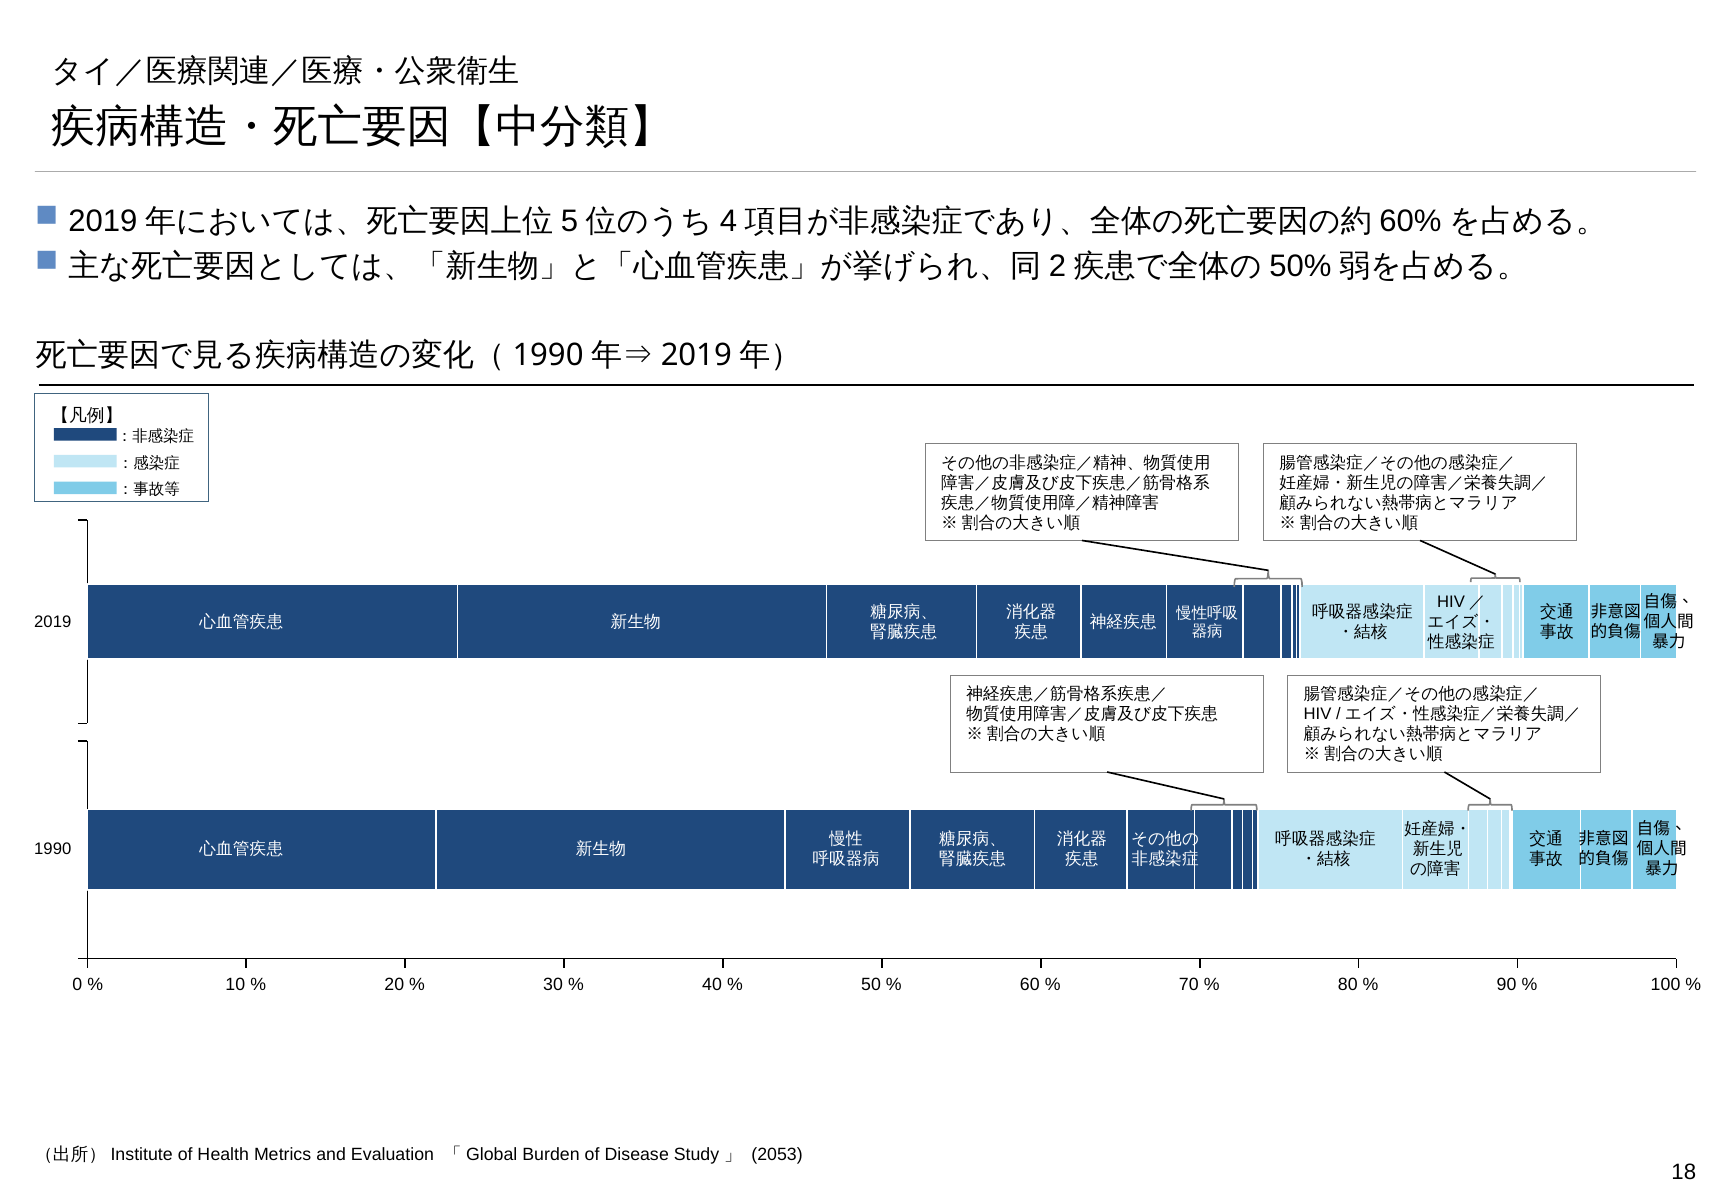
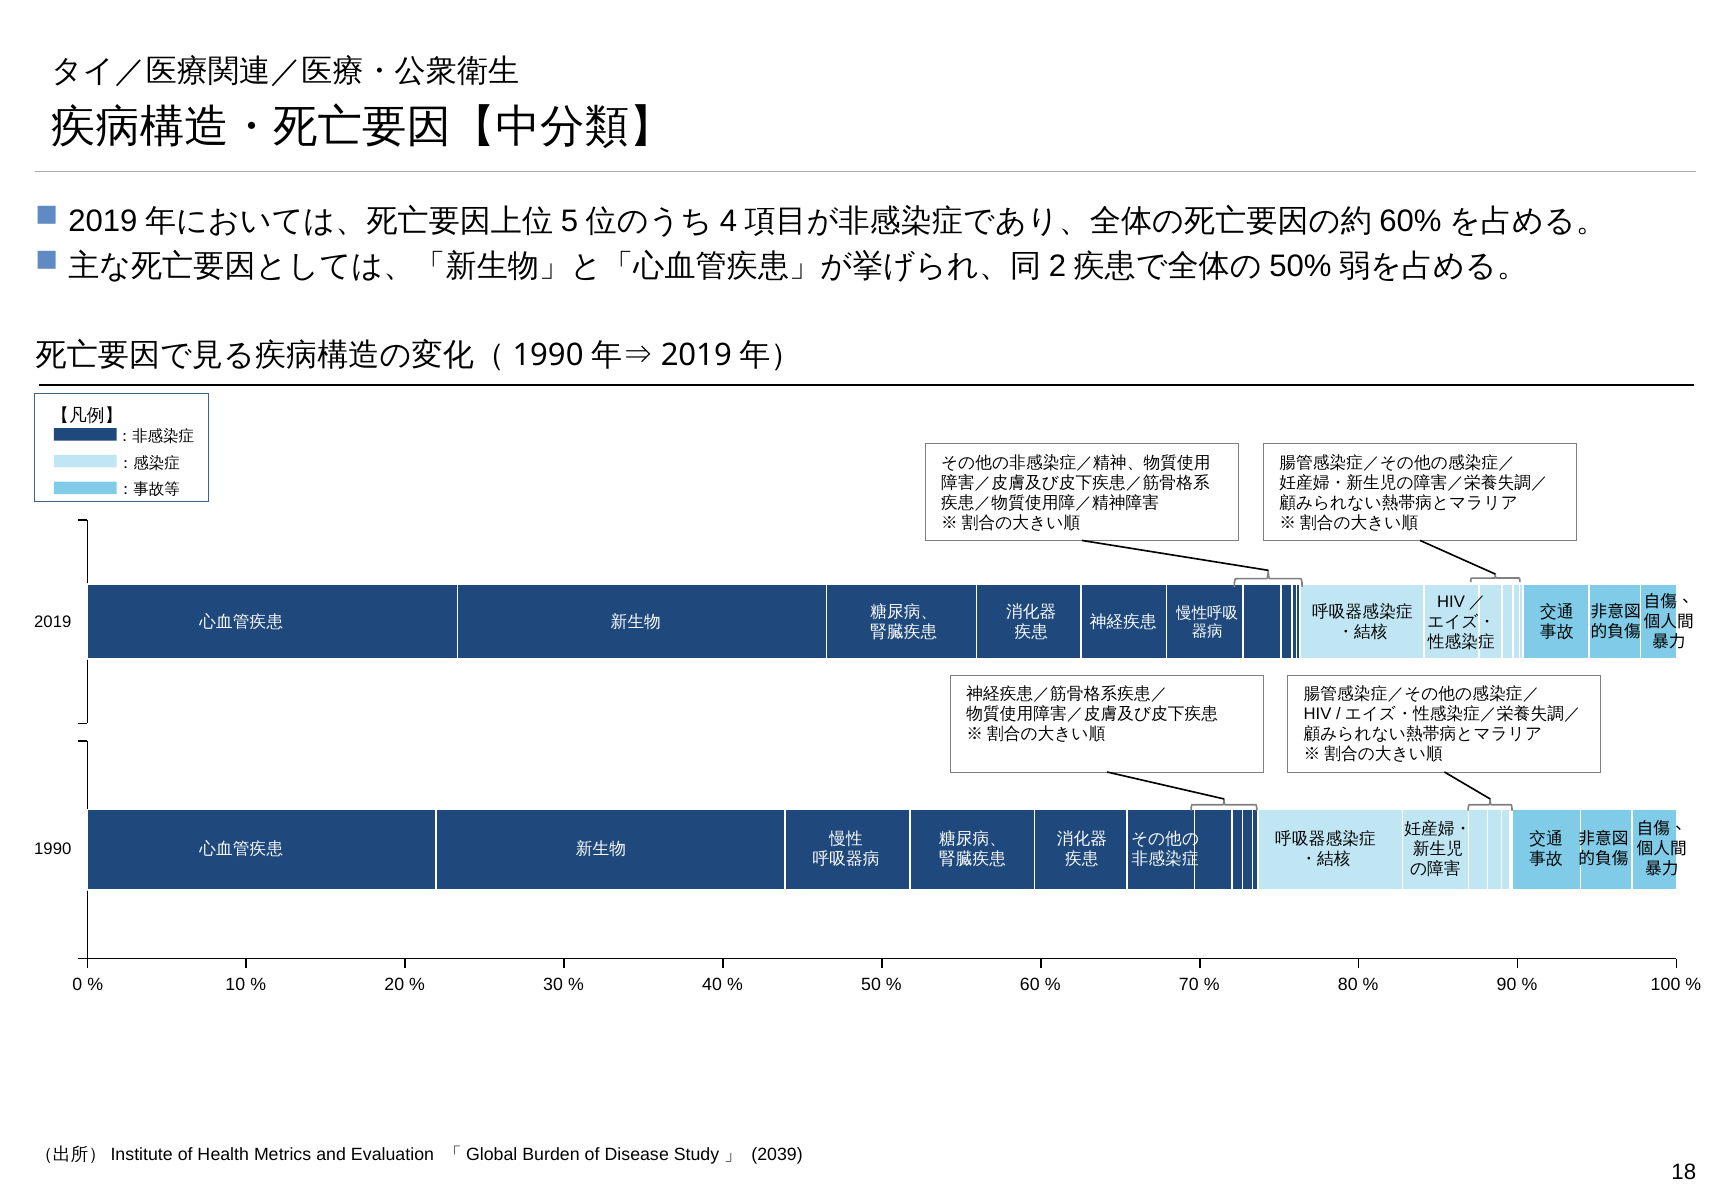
2053: 2053 -> 2039
